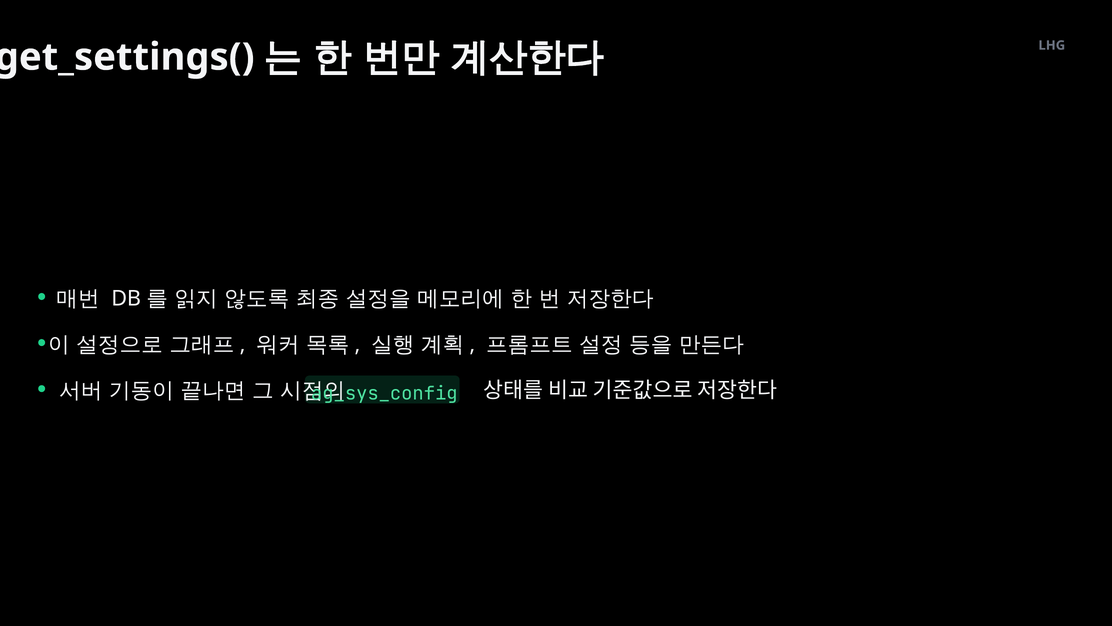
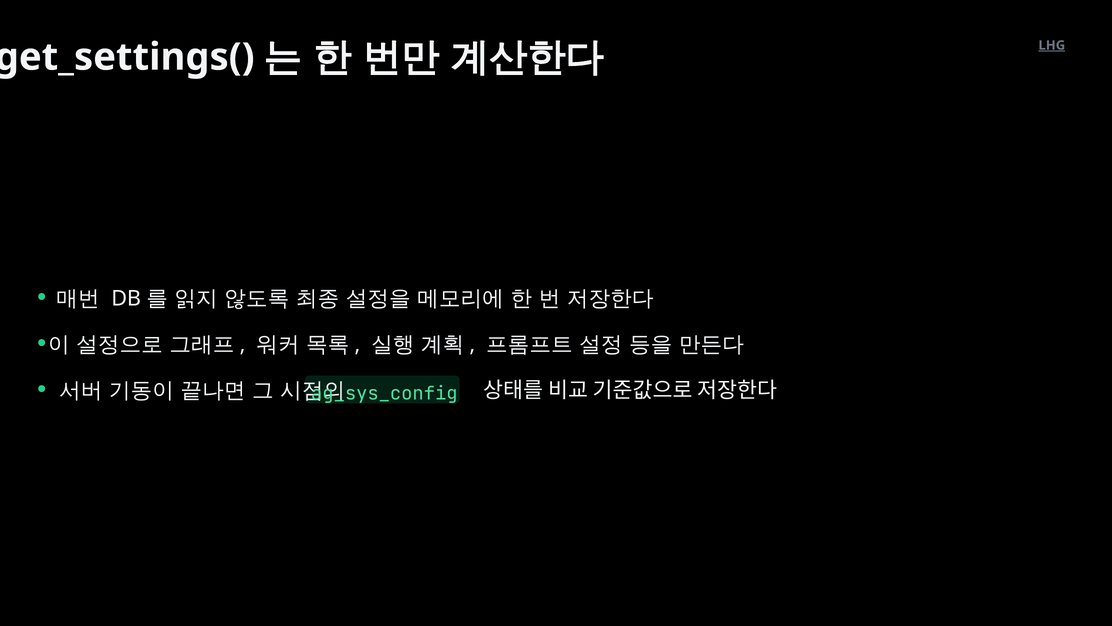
LHG underline: none -> present
